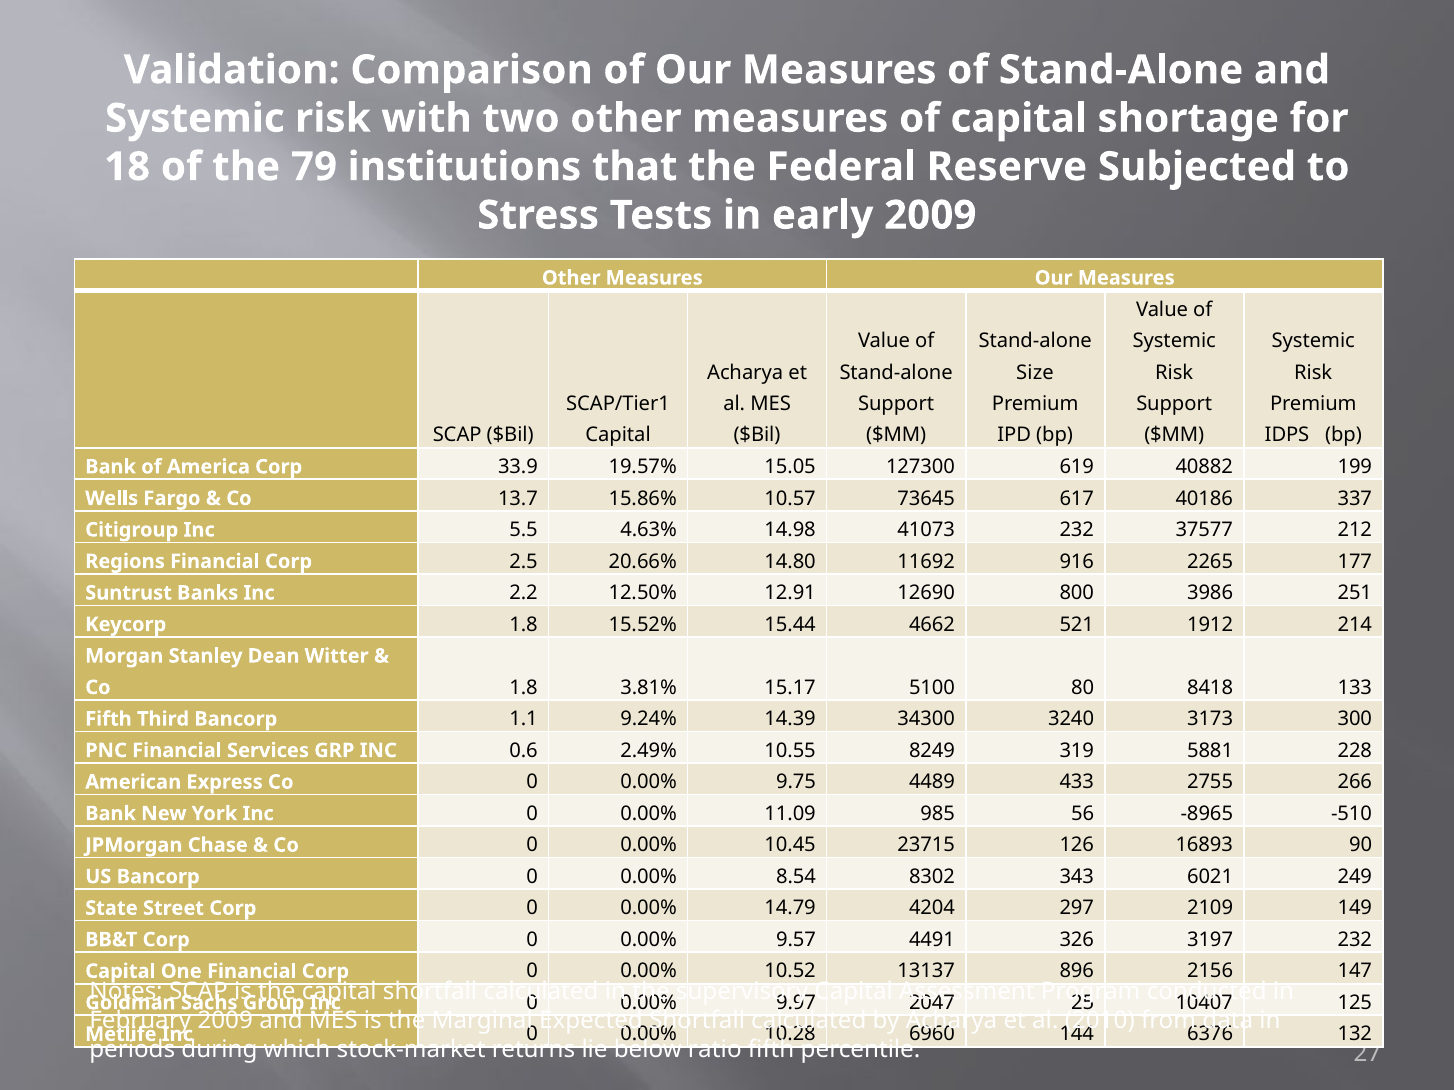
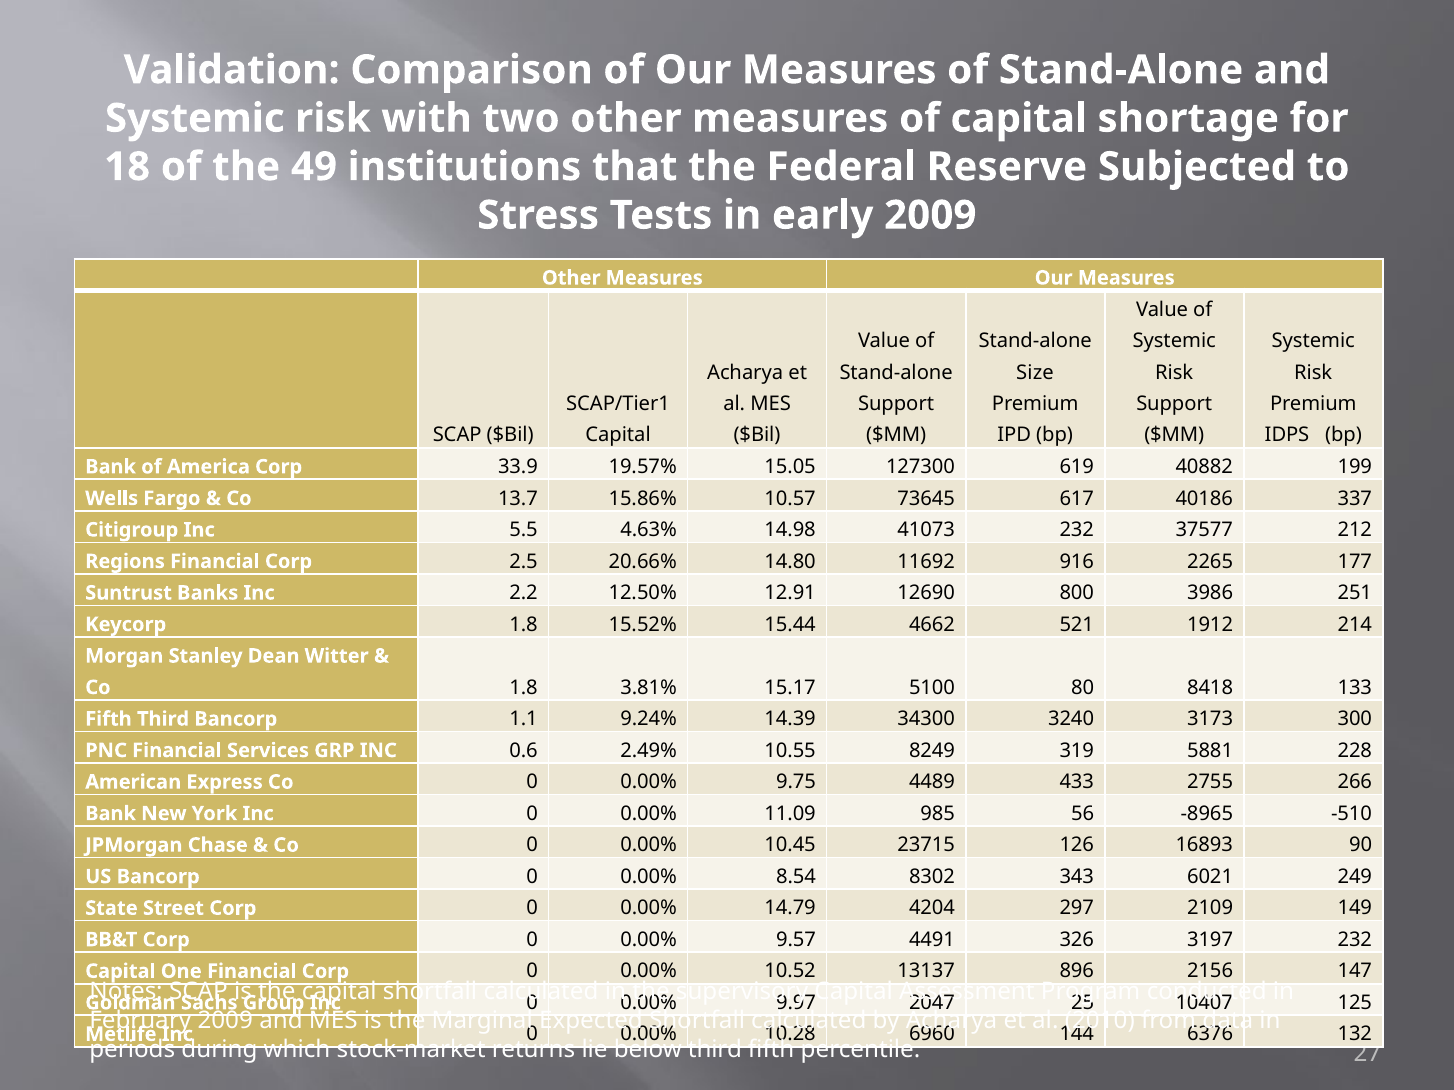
79: 79 -> 49
below ratio: ratio -> third
